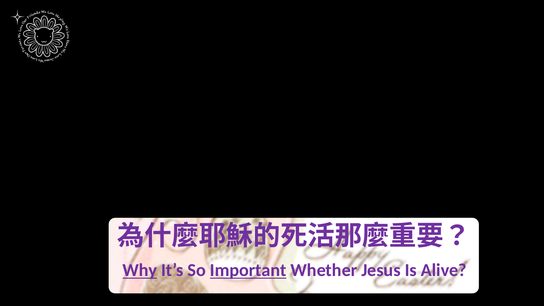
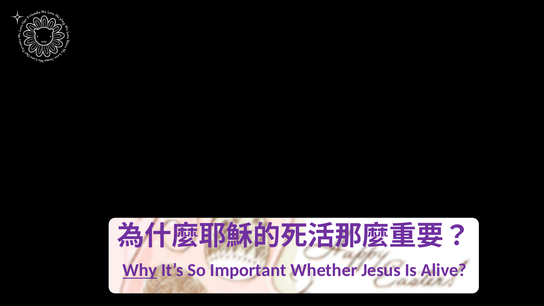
Important underline: present -> none
